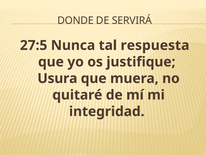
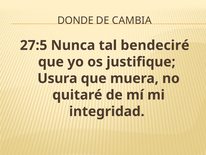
SERVIRÁ: SERVIRÁ -> CAMBIA
respuesta: respuesta -> bendeciré
